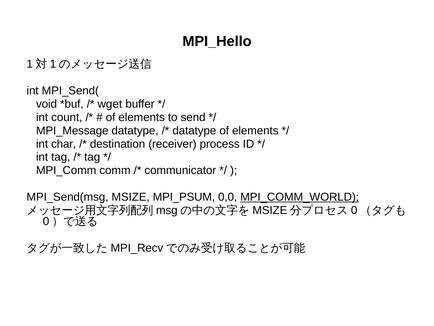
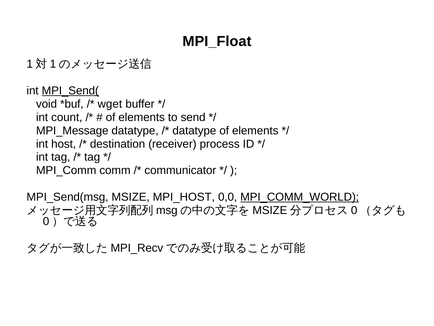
MPI_Hello: MPI_Hello -> MPI_Float
MPI_Send( underline: none -> present
char: char -> host
MPI_PSUM: MPI_PSUM -> MPI_HOST
